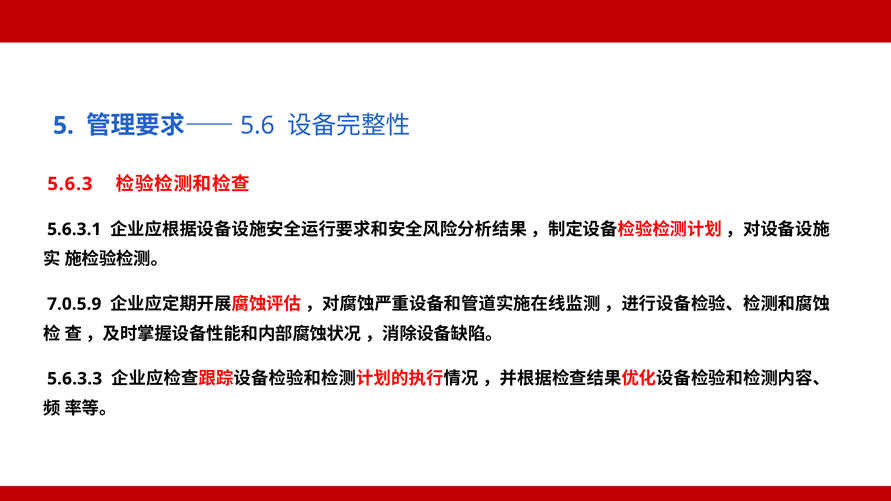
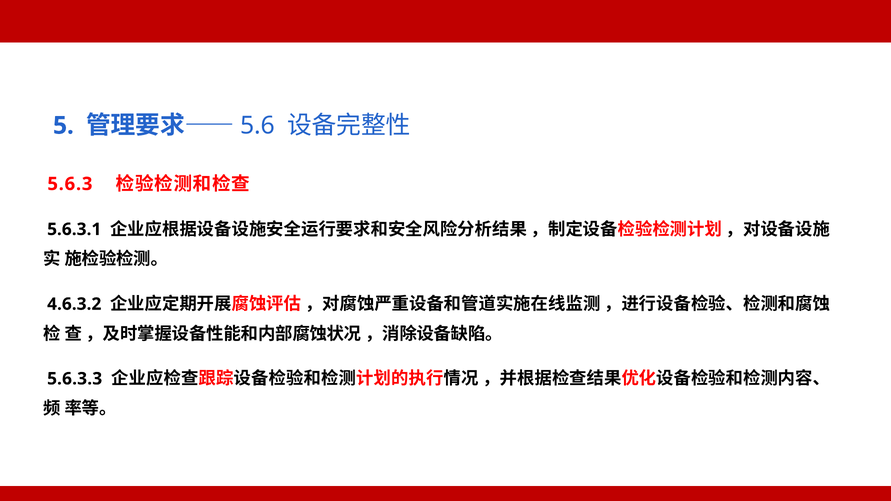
7.0.5.9: 7.0.5.9 -> 4.6.3.2
